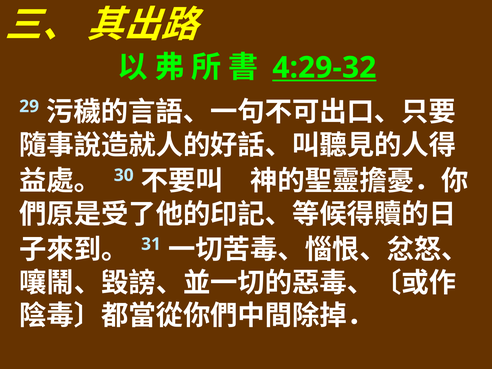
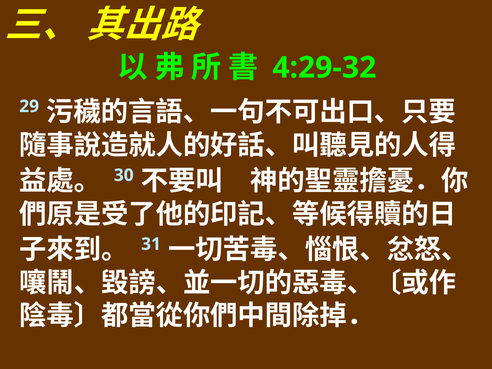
4:29-32 underline: present -> none
